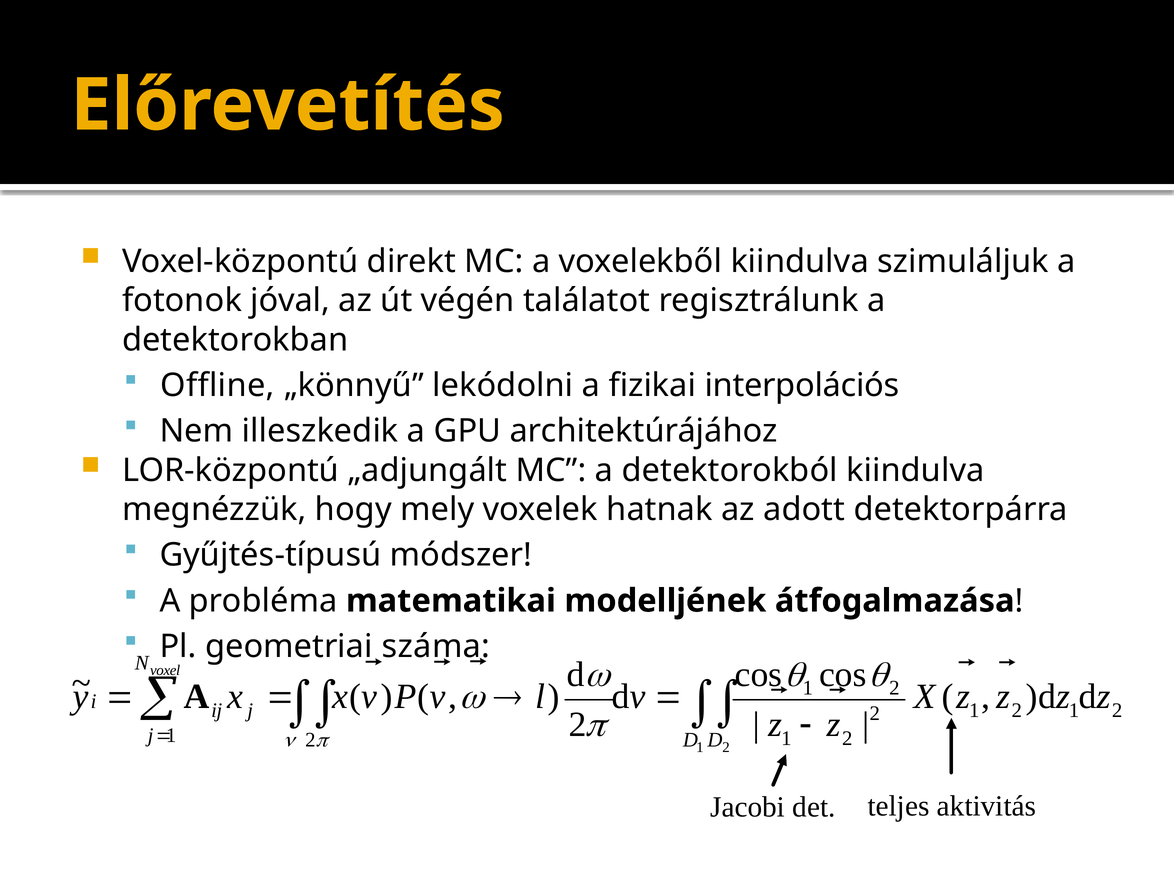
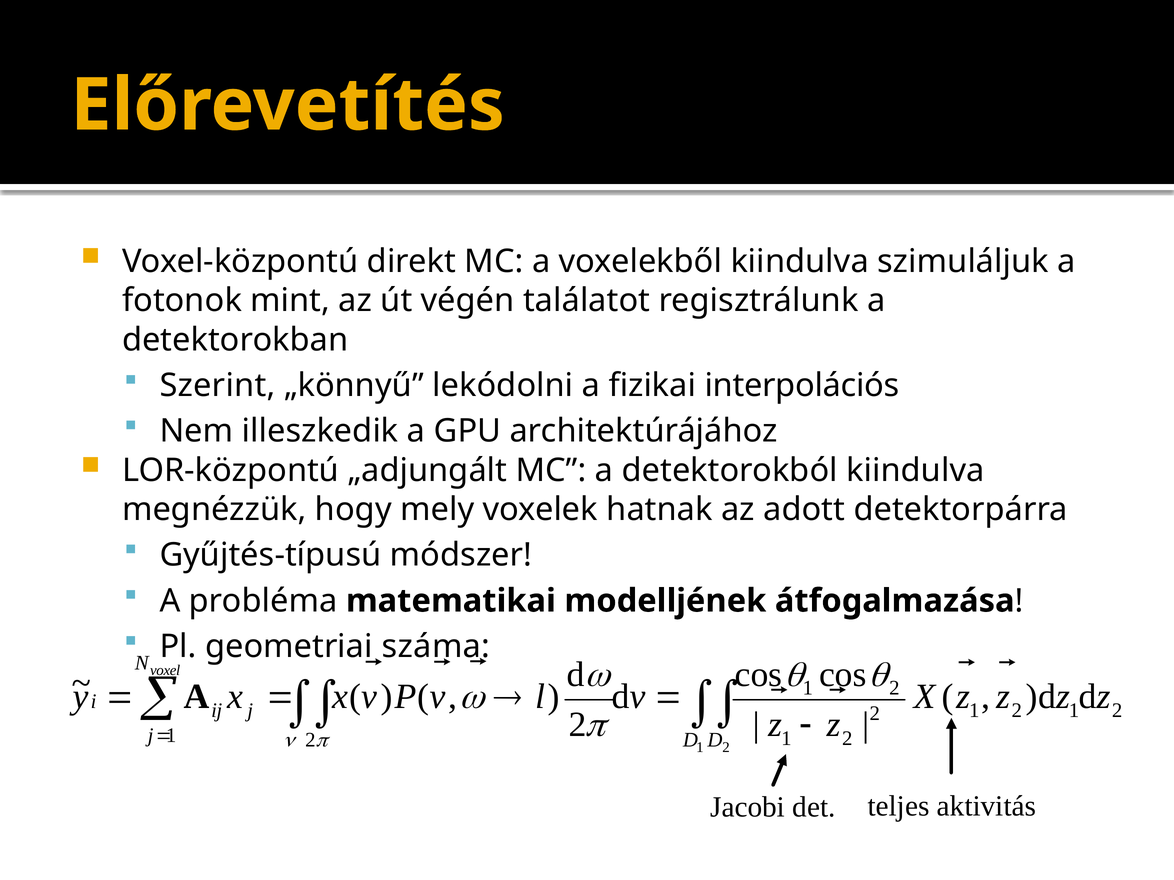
jóval: jóval -> mint
Offline: Offline -> Szerint
